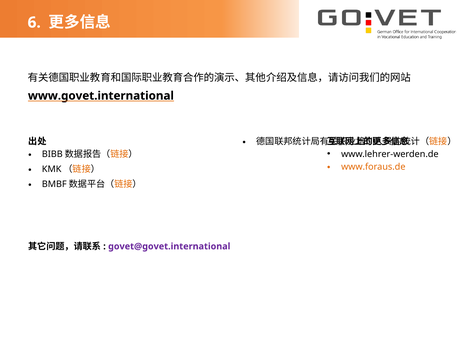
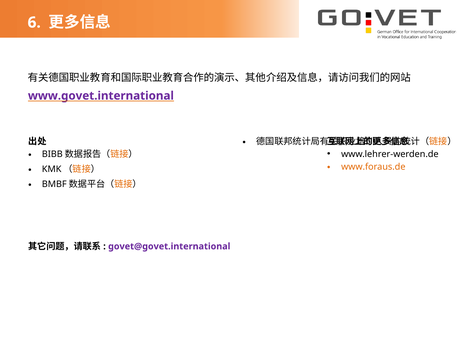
www.govet.international colour: black -> purple
